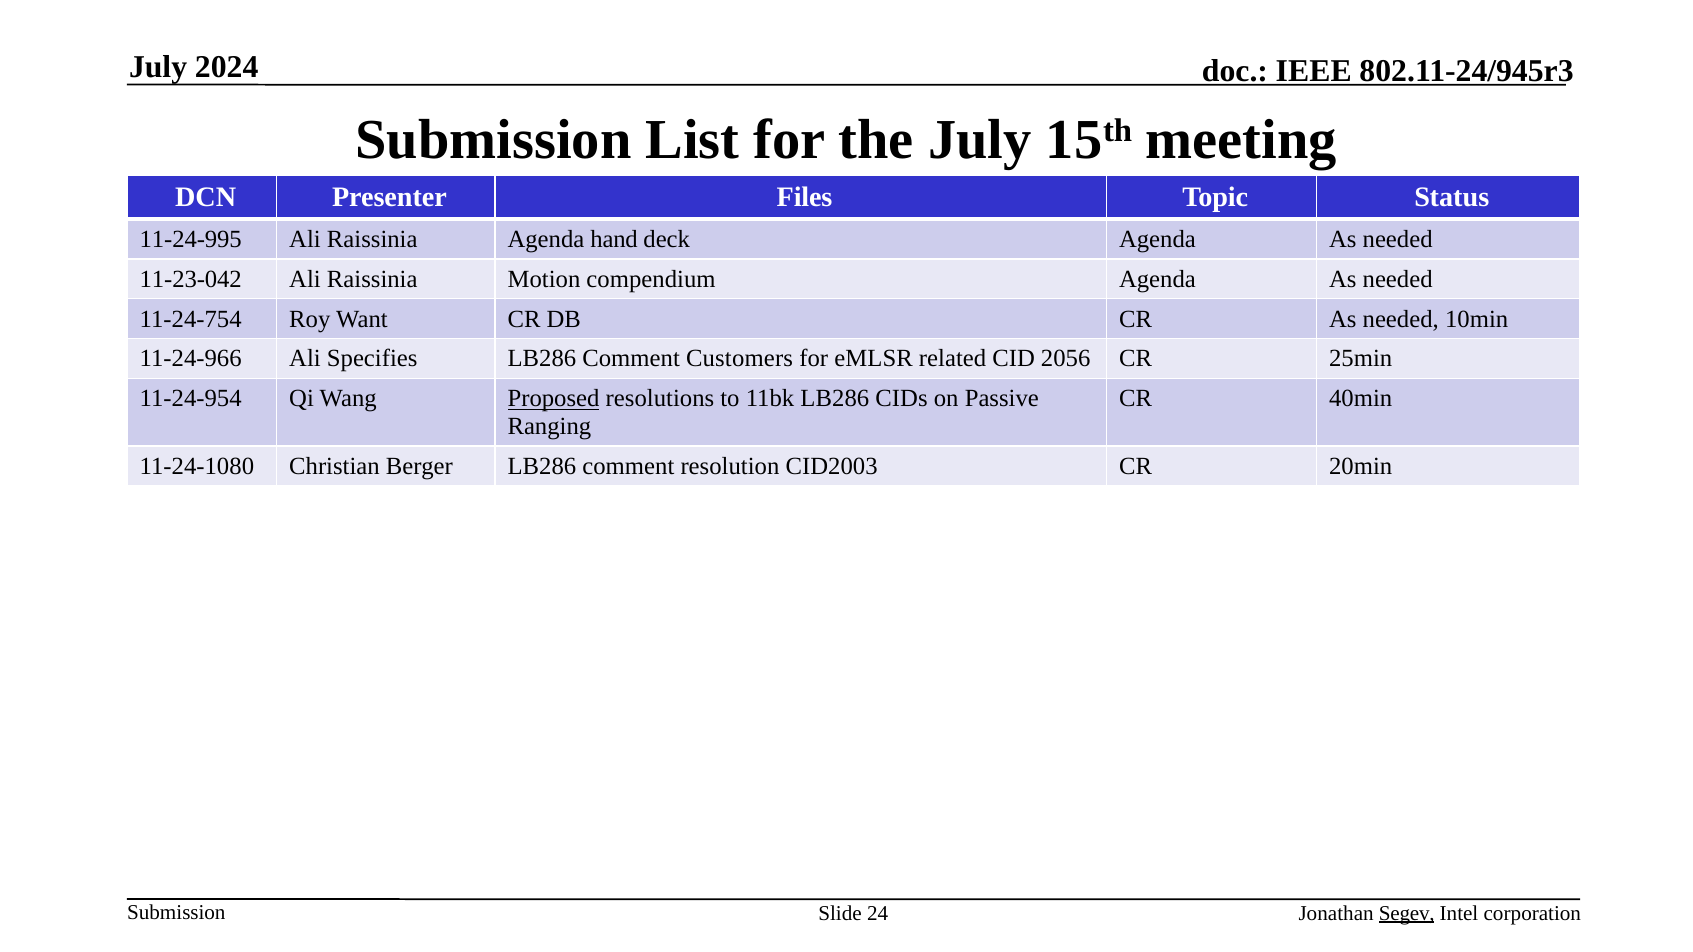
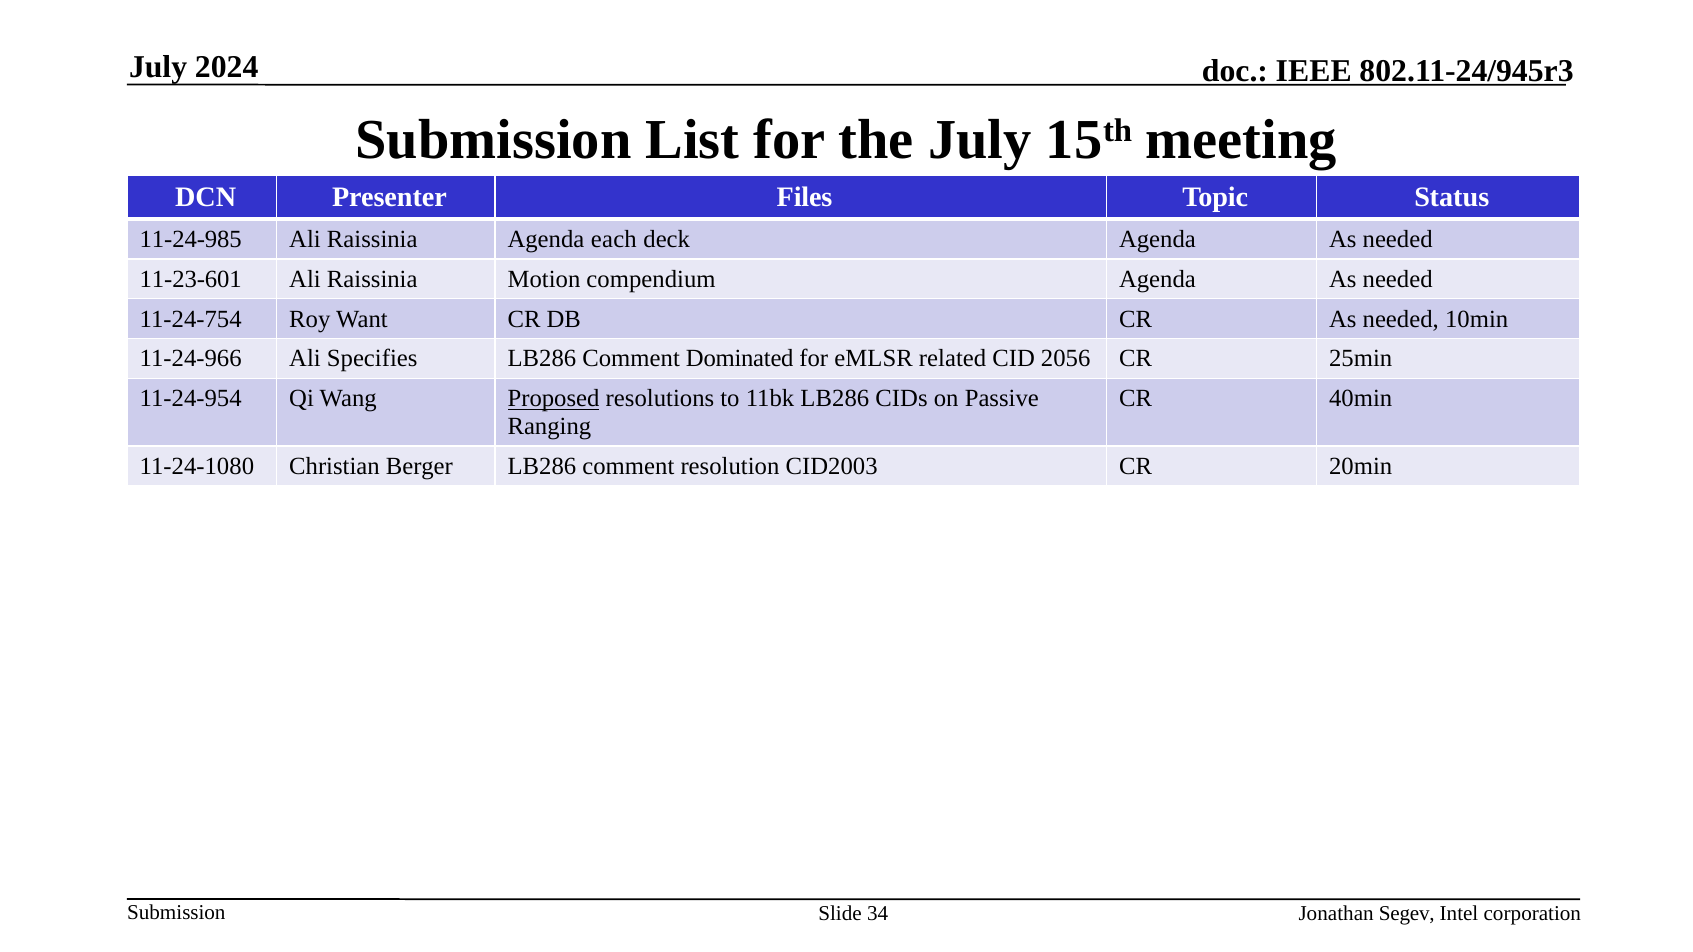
11-24-995: 11-24-995 -> 11-24-985
hand: hand -> each
11-23-042: 11-23-042 -> 11-23-601
Customers: Customers -> Dominated
24: 24 -> 34
Segev underline: present -> none
